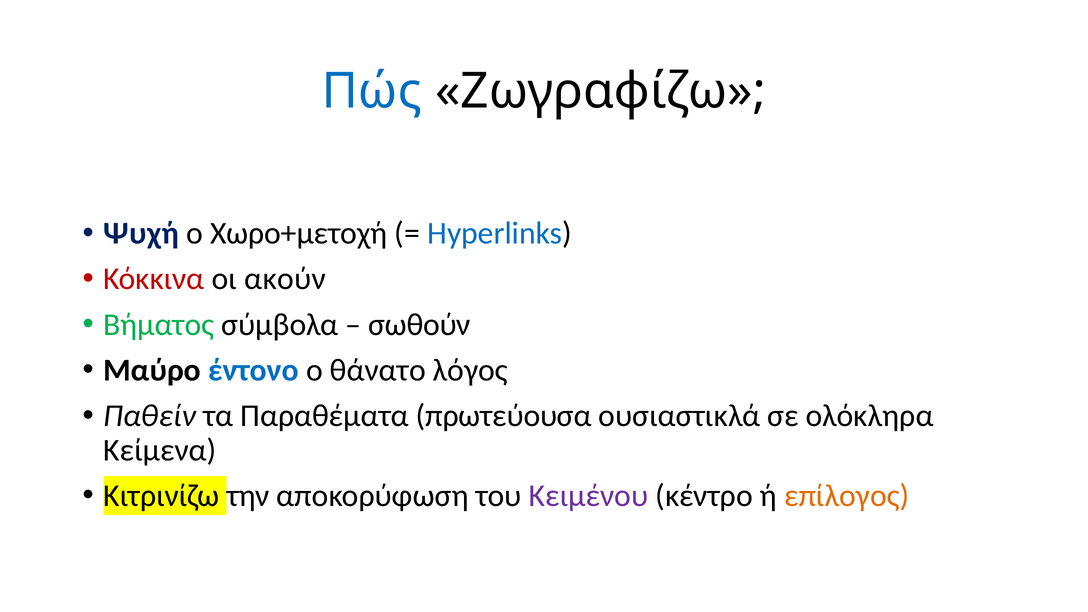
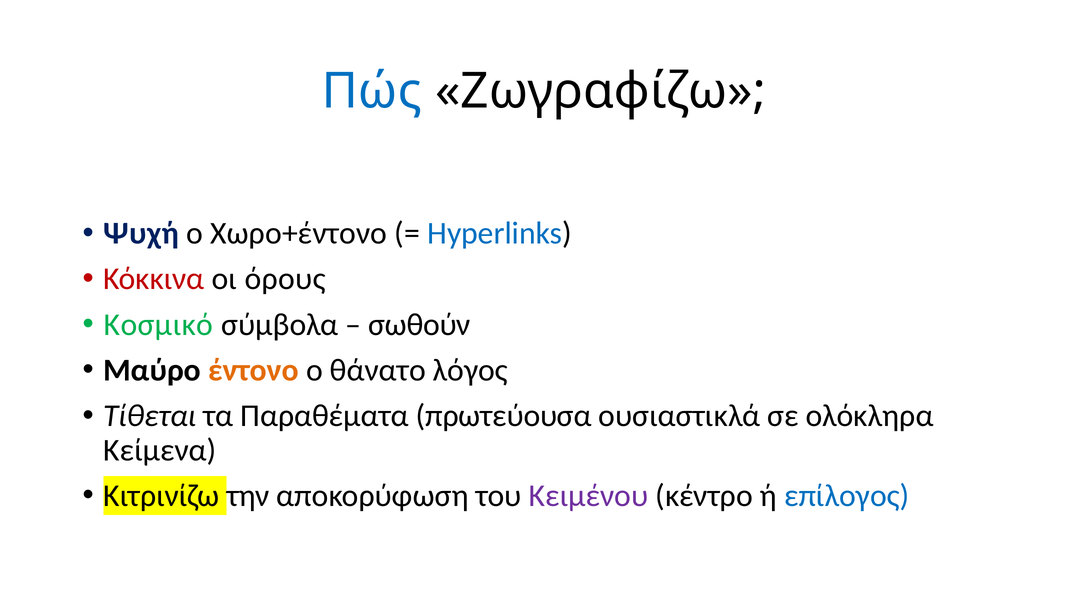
Χωρο+μετοχή: Χωρο+μετοχή -> Χωρο+έντονο
ακούν: ακούν -> όρους
Βήματος: Βήματος -> Κοσμικό
έντονο colour: blue -> orange
Παθείν: Παθείν -> Τίθεται
επίλογος colour: orange -> blue
